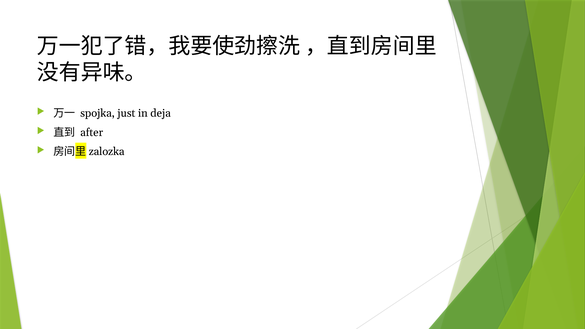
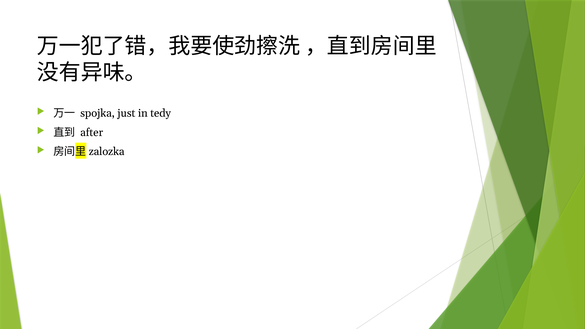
deja: deja -> tedy
